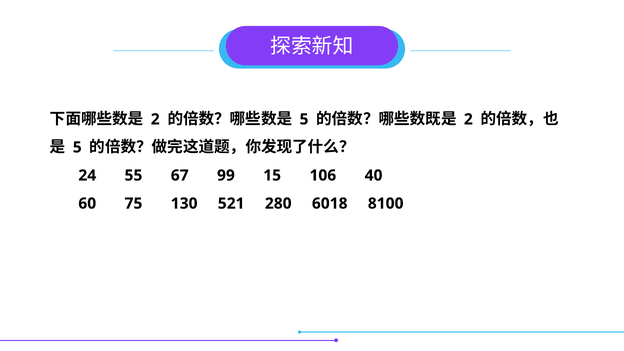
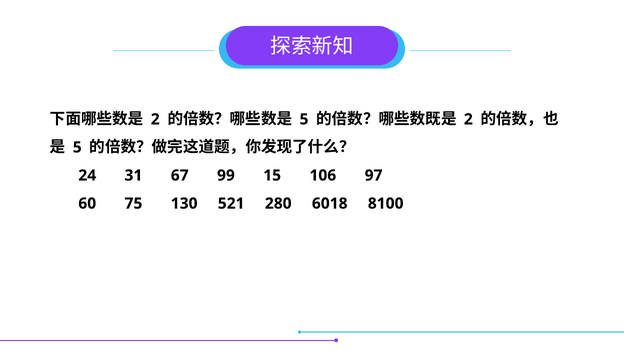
55: 55 -> 31
40: 40 -> 97
